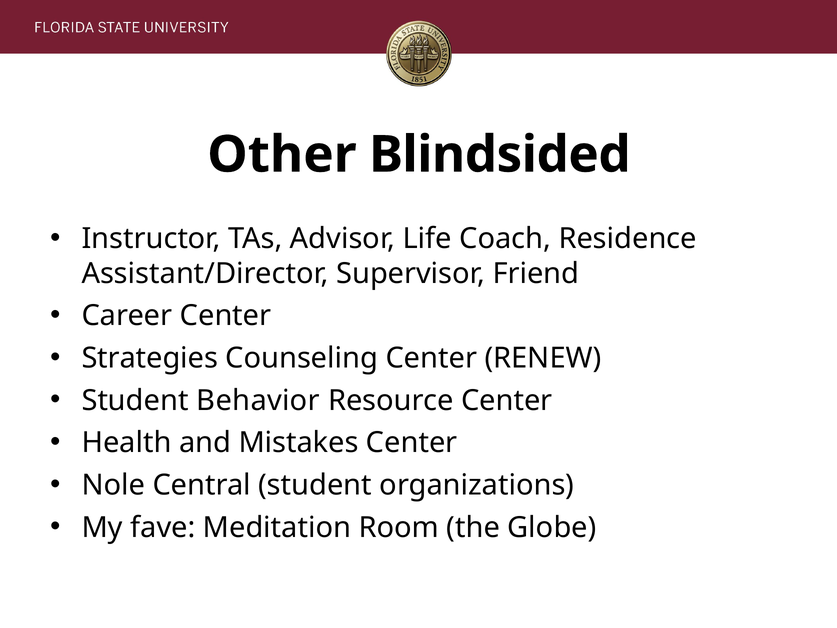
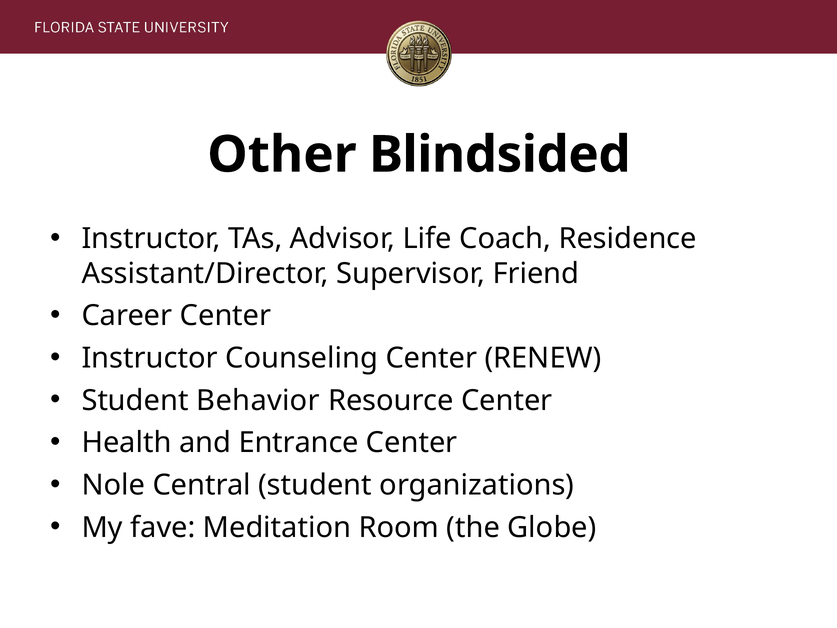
Strategies at (150, 358): Strategies -> Instructor
Mistakes: Mistakes -> Entrance
